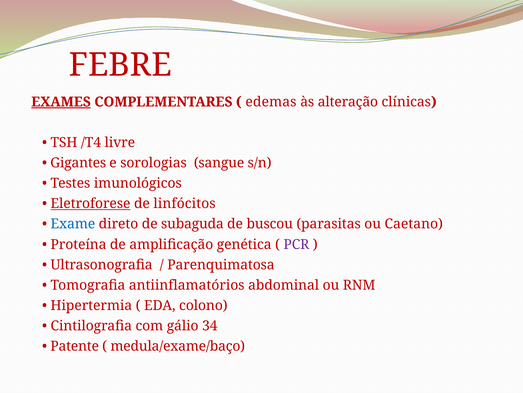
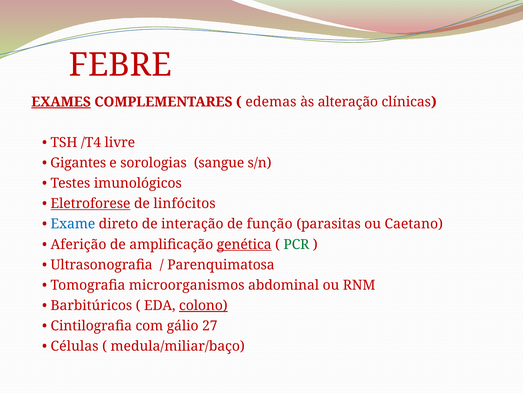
subaguda: subaguda -> interação
buscou: buscou -> função
Proteína: Proteína -> Aferição
genética underline: none -> present
PCR colour: purple -> green
antiinflamatórios: antiinflamatórios -> microorganismos
Hipertermia: Hipertermia -> Barbitúricos
colono underline: none -> present
34: 34 -> 27
Patente: Patente -> Células
medula/exame/baço: medula/exame/baço -> medula/miliar/baço
